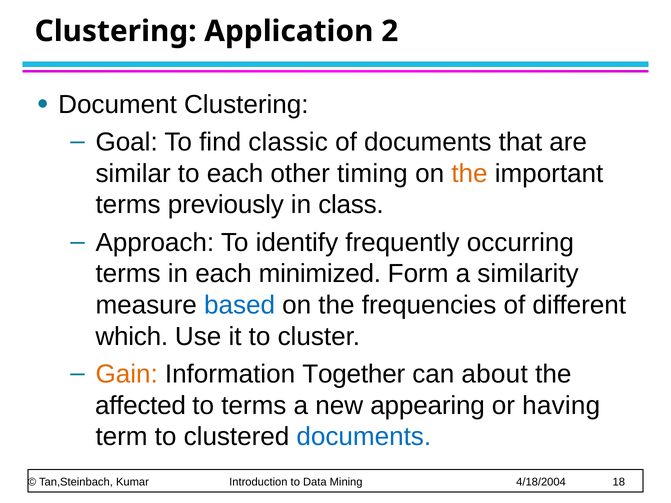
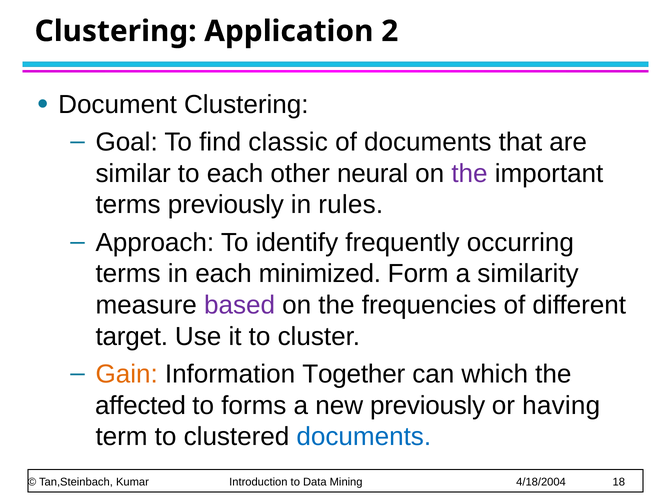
timing: timing -> neural
the at (470, 174) colour: orange -> purple
class: class -> rules
based colour: blue -> purple
which: which -> target
about: about -> which
to terms: terms -> forms
new appearing: appearing -> previously
